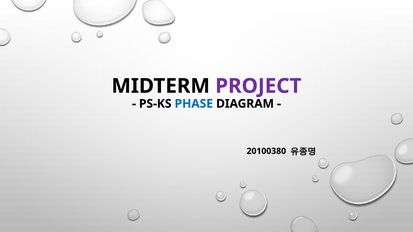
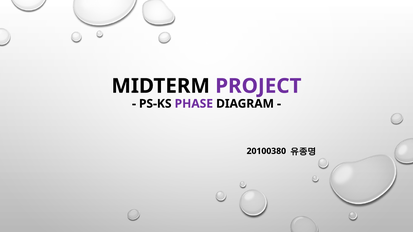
PHASE colour: blue -> purple
